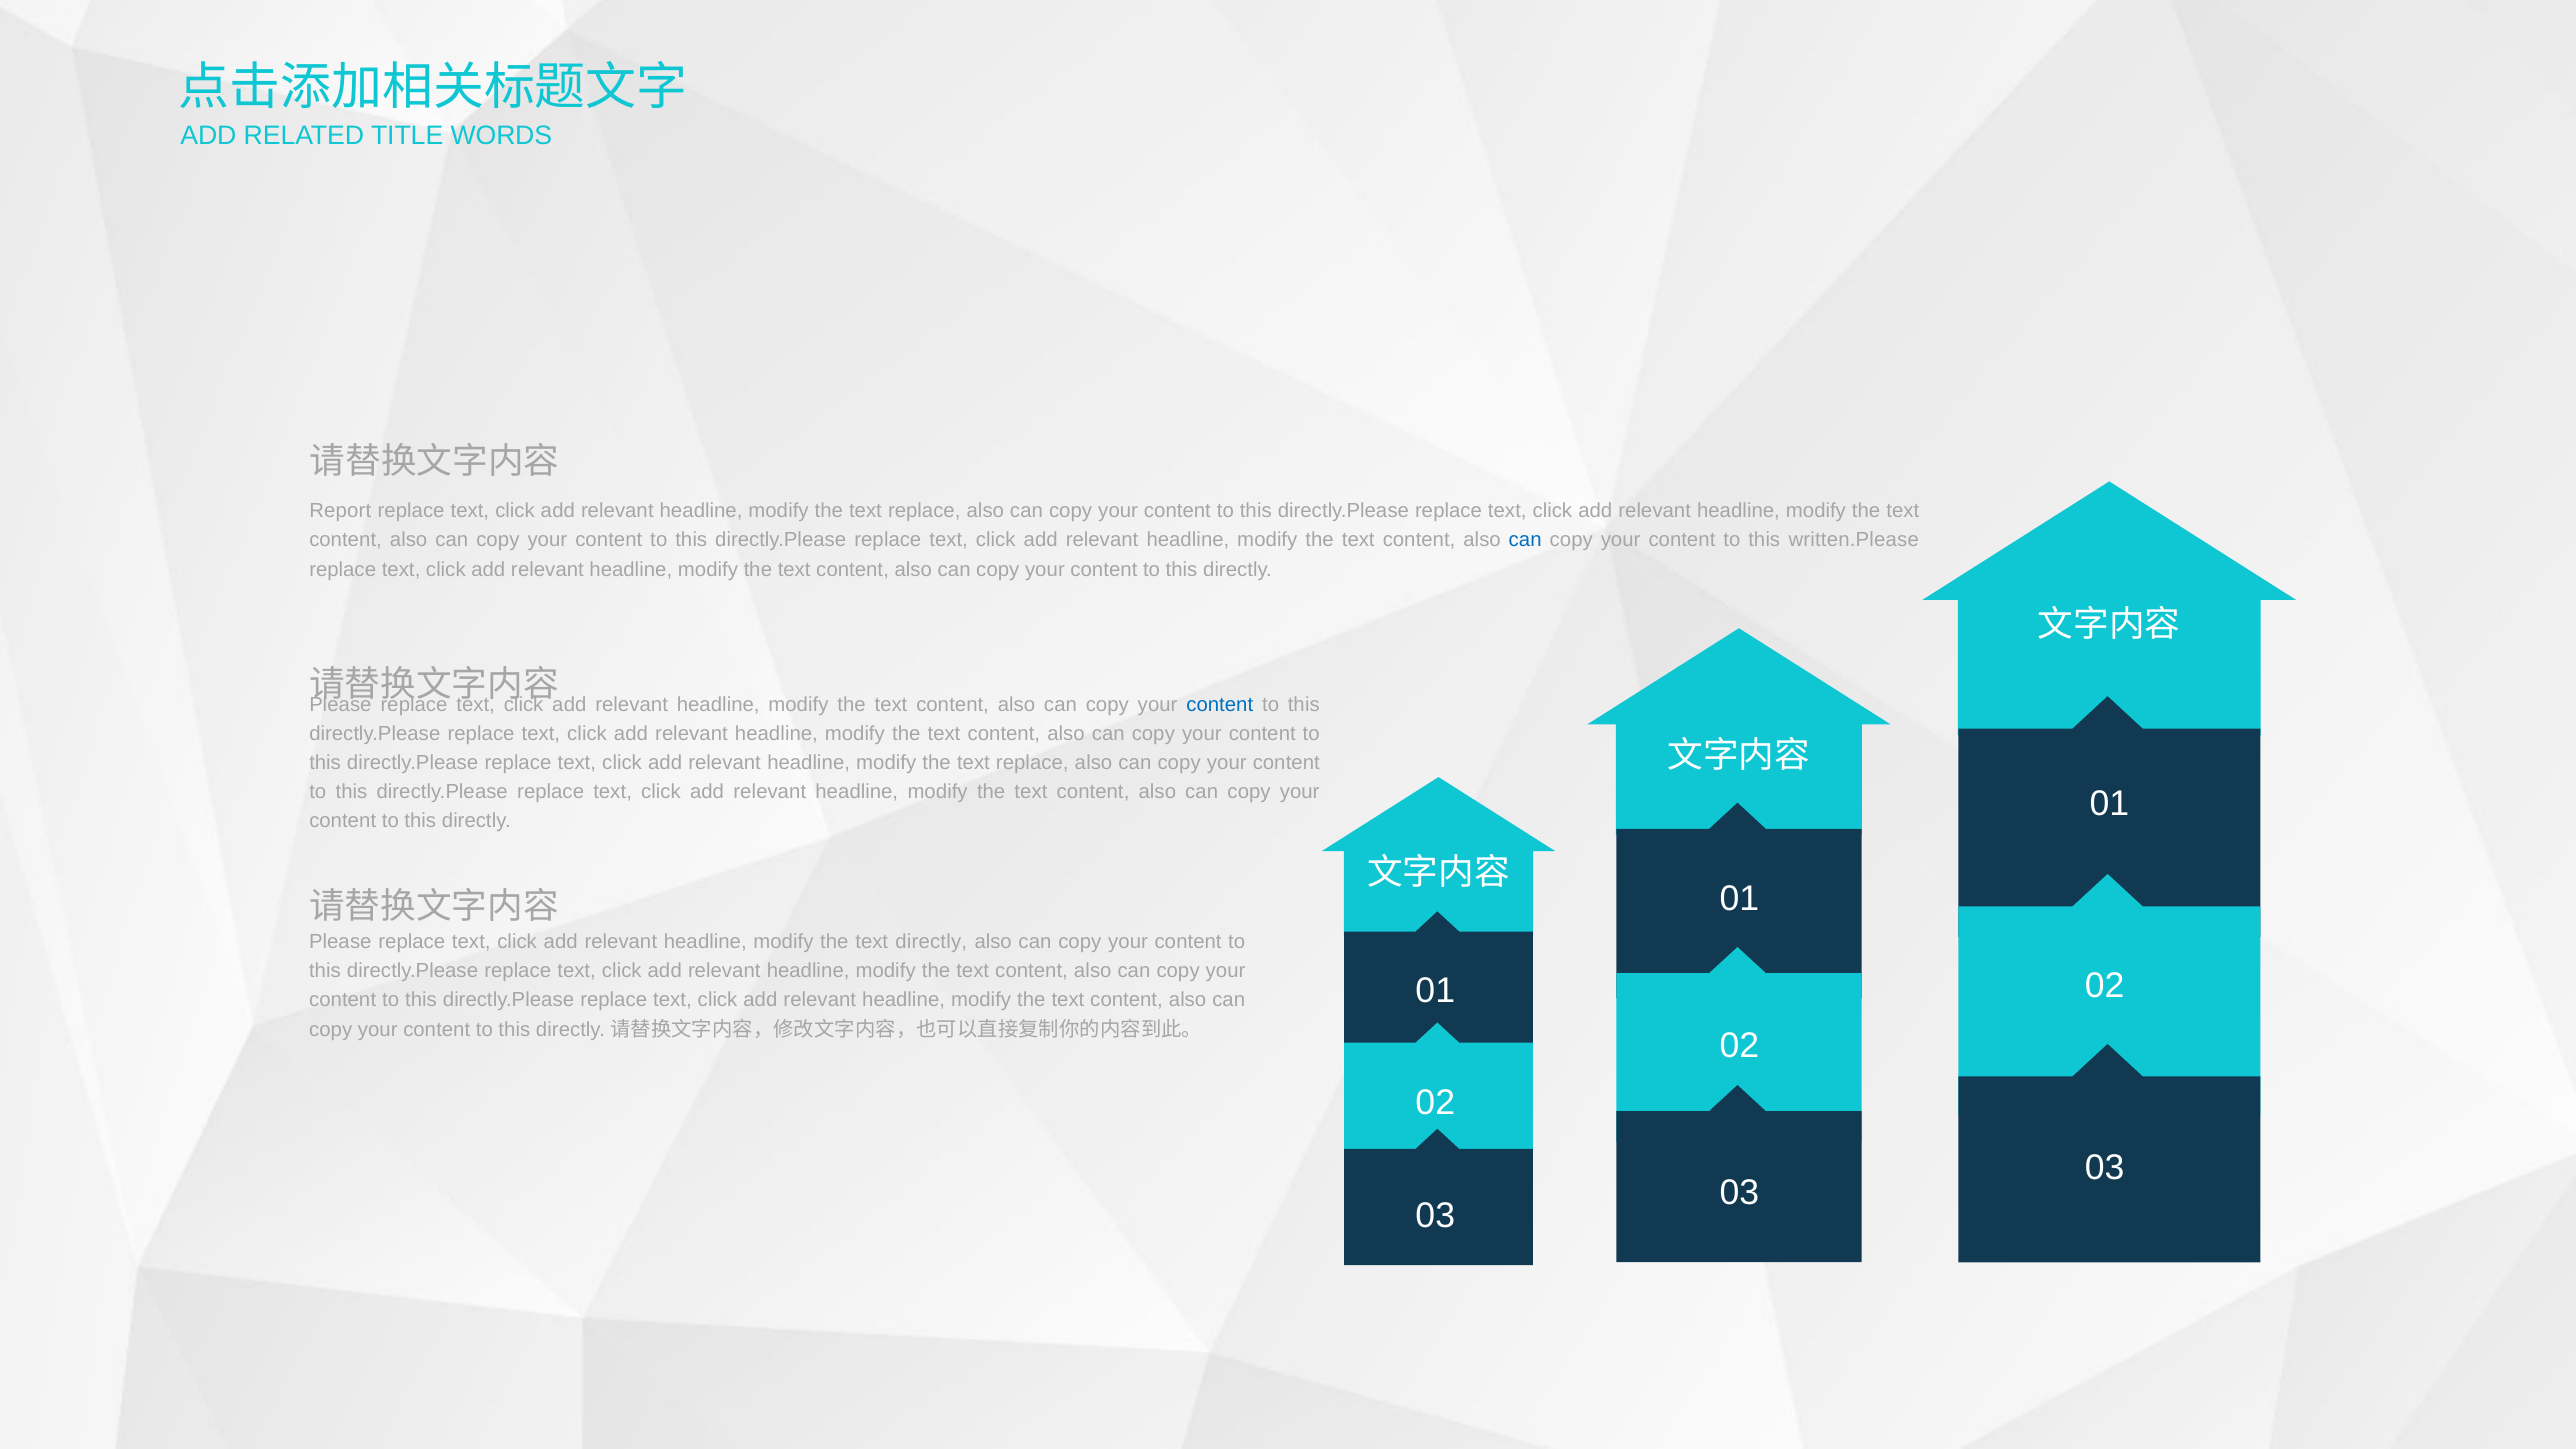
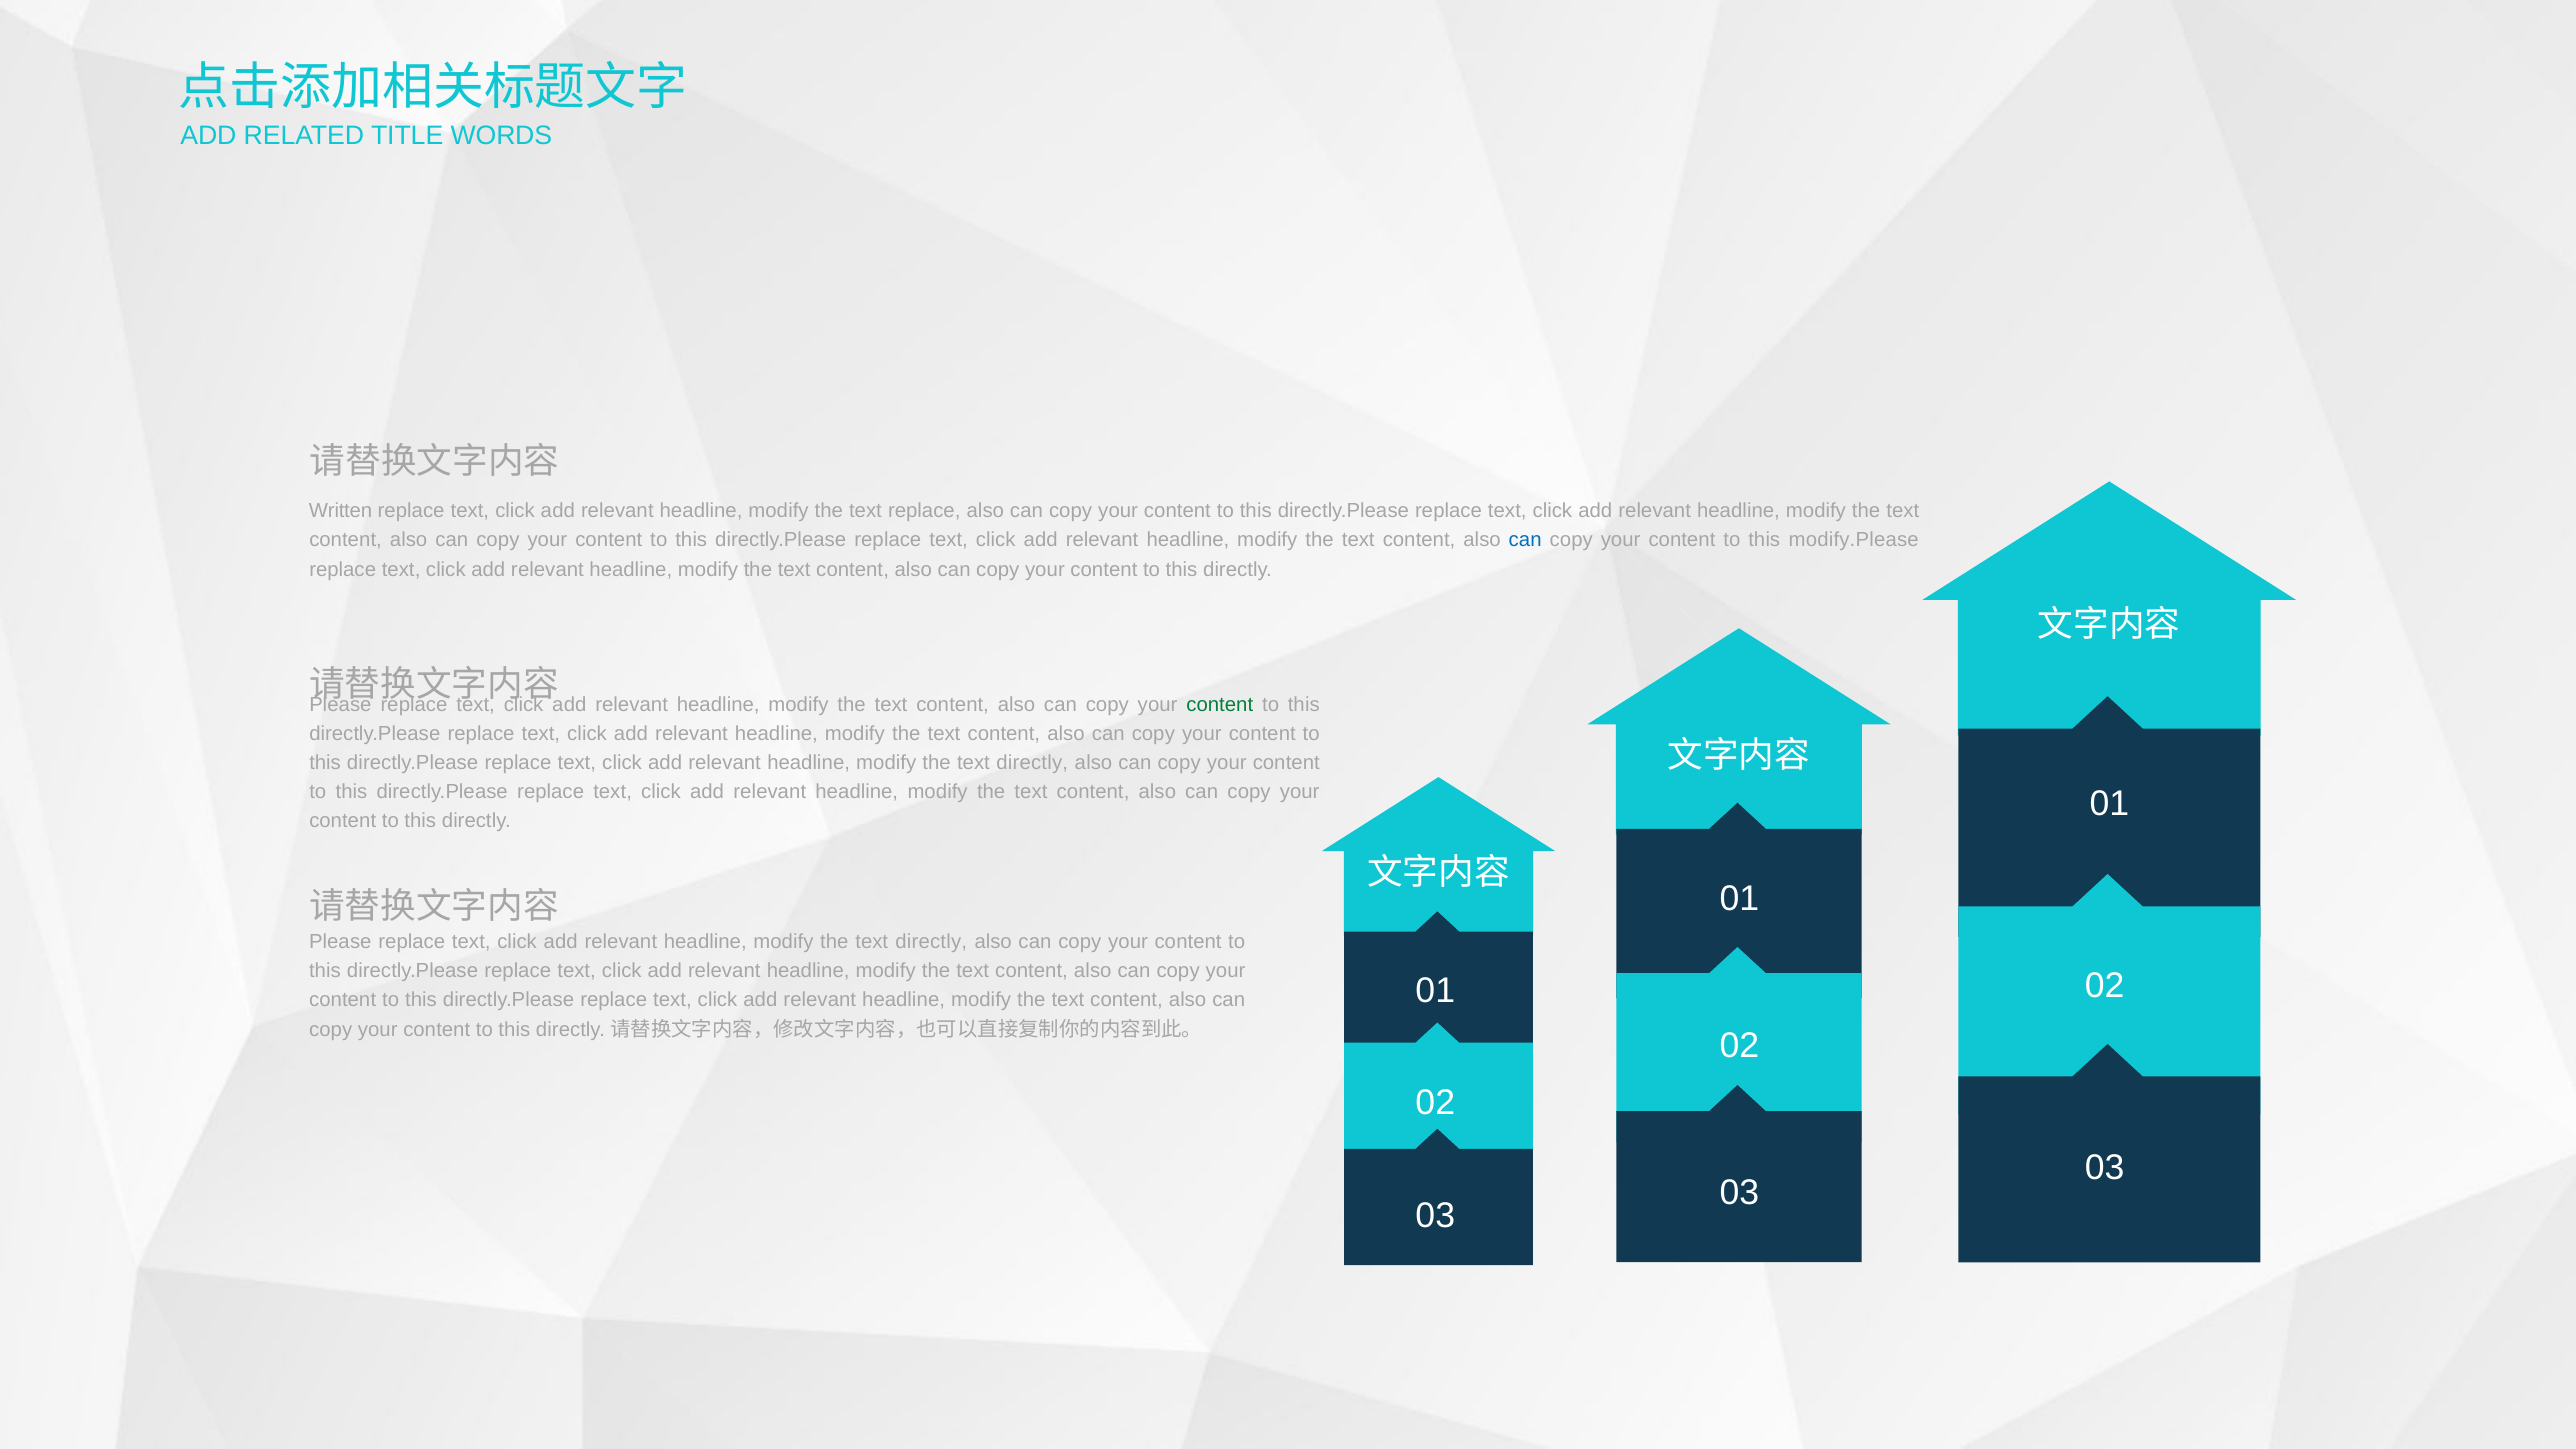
Report: Report -> Written
written.Please: written.Please -> modify.Please
content at (1220, 704) colour: blue -> green
replace at (1032, 763): replace -> directly
